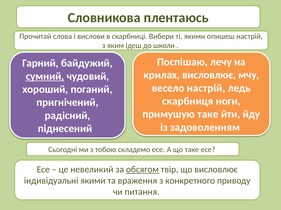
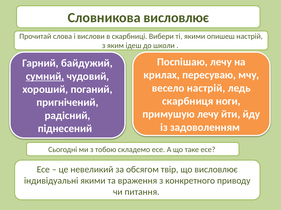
Словникова плентаюсь: плентаюсь -> висловлює
крилах висловлює: висловлює -> пересуваю
примушую таке: таке -> лечу
обсягом underline: present -> none
